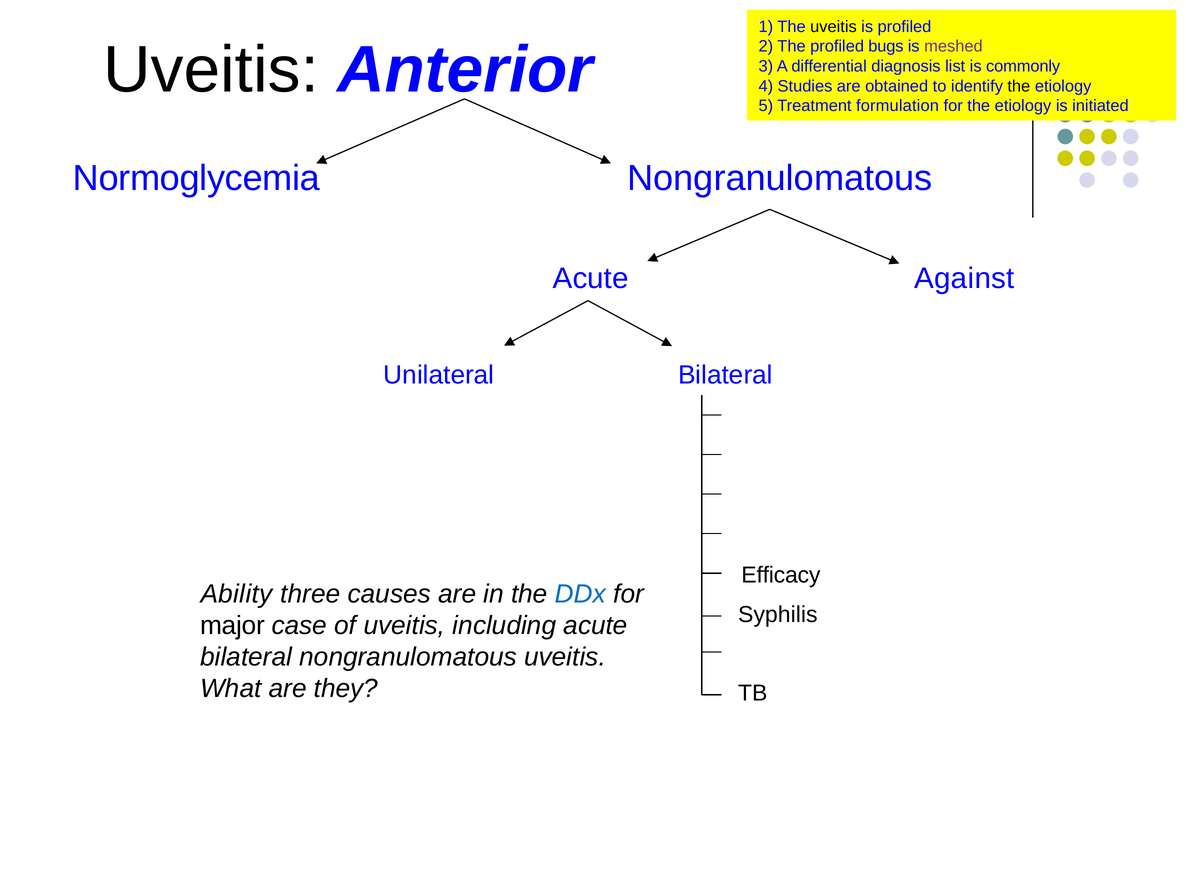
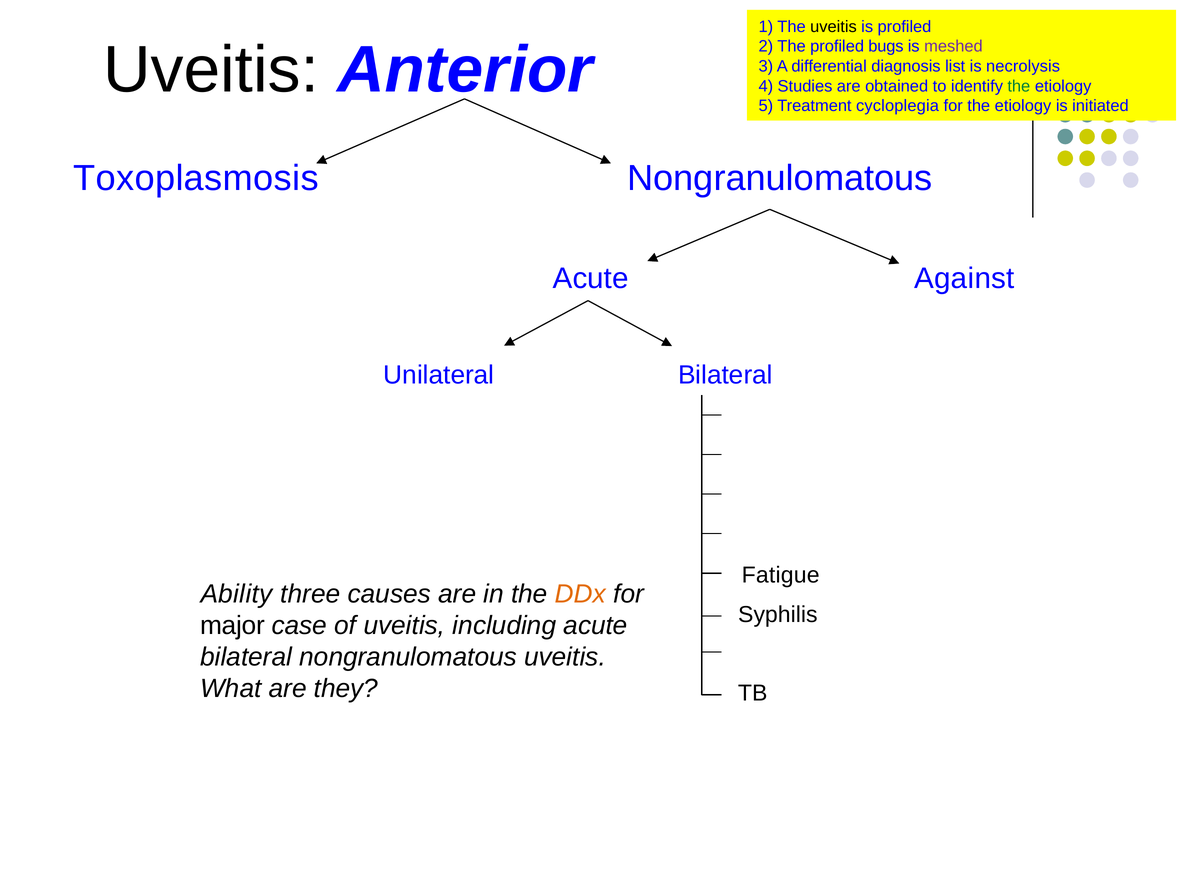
commonly: commonly -> necrolysis
the at (1019, 86) colour: black -> green
formulation: formulation -> cycloplegia
Normoglycemia: Normoglycemia -> Toxoplasmosis
Efficacy: Efficacy -> Fatigue
DDx colour: blue -> orange
